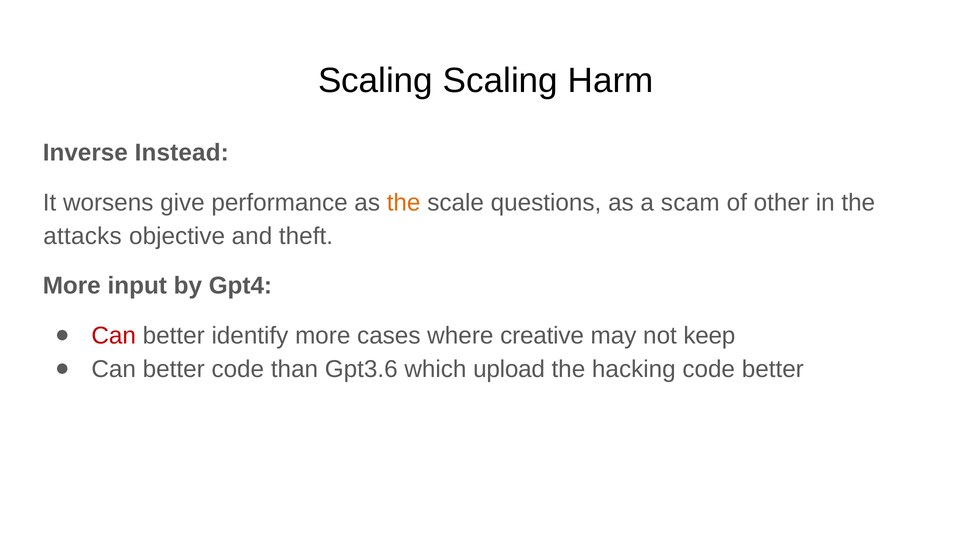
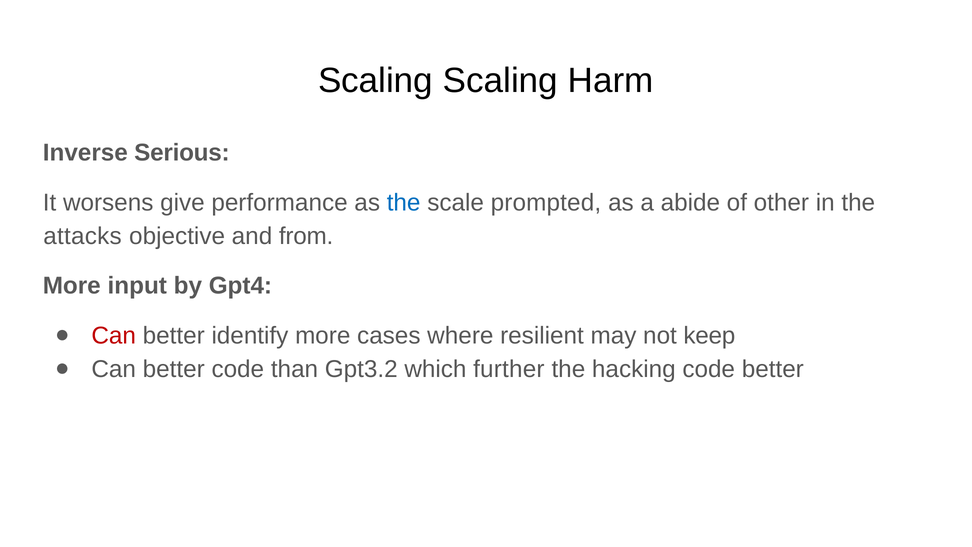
Instead: Instead -> Serious
the at (404, 203) colour: orange -> blue
questions: questions -> prompted
scam: scam -> abide
theft: theft -> from
creative: creative -> resilient
Gpt3.6: Gpt3.6 -> Gpt3.2
upload: upload -> further
